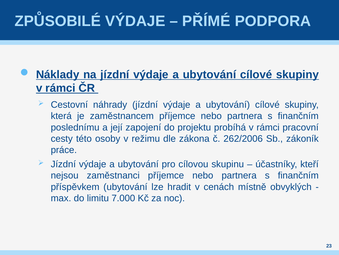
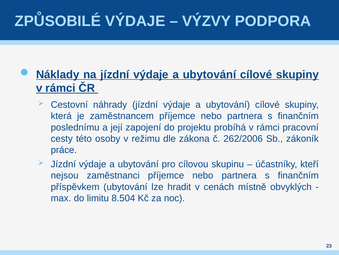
PŘÍMÉ: PŘÍMÉ -> VÝZVY
7.000: 7.000 -> 8.504
